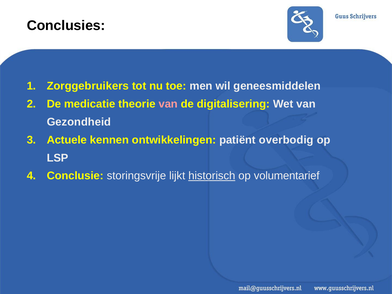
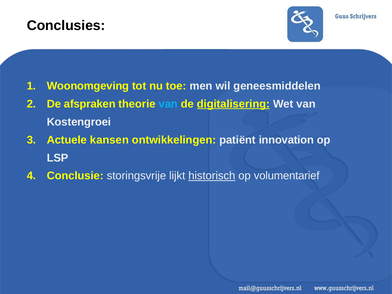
Zorggebruikers: Zorggebruikers -> Woonomgeving
medicatie: medicatie -> afspraken
van at (168, 104) colour: pink -> light blue
digitalisering underline: none -> present
Gezondheid: Gezondheid -> Kostengroei
kennen: kennen -> kansen
overbodig: overbodig -> innovation
